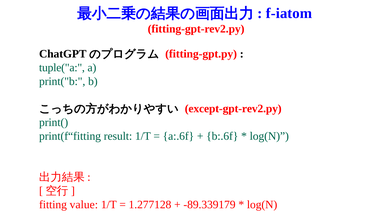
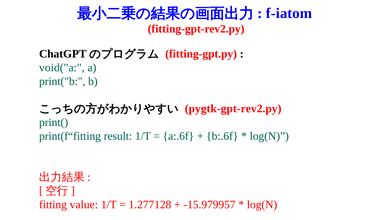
tuple("a: tuple("a -> void("a
except-gpt-rev2.py: except-gpt-rev2.py -> pygtk-gpt-rev2.py
-89.339179: -89.339179 -> -15.979957
